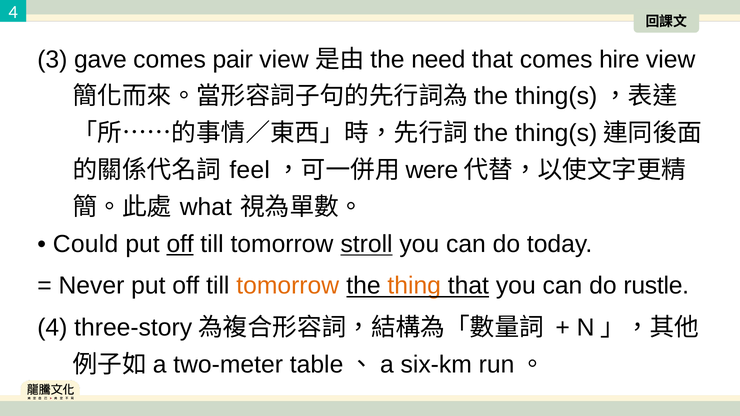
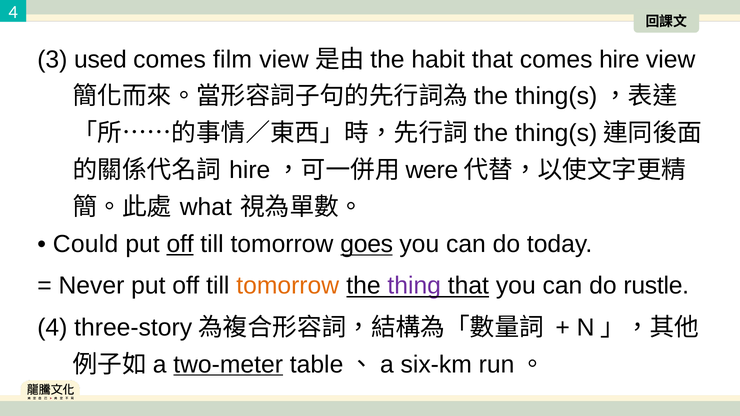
gave: gave -> used
pair: pair -> film
need: need -> habit
feel at (250, 170): feel -> hire
stroll: stroll -> goes
thing colour: orange -> purple
two-meter underline: none -> present
